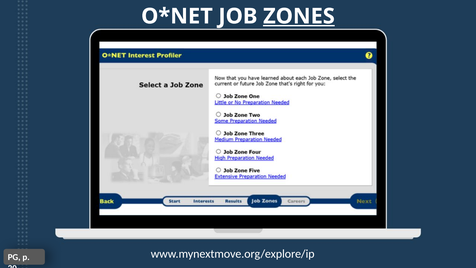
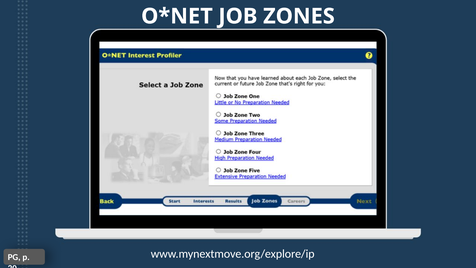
ZONES underline: present -> none
